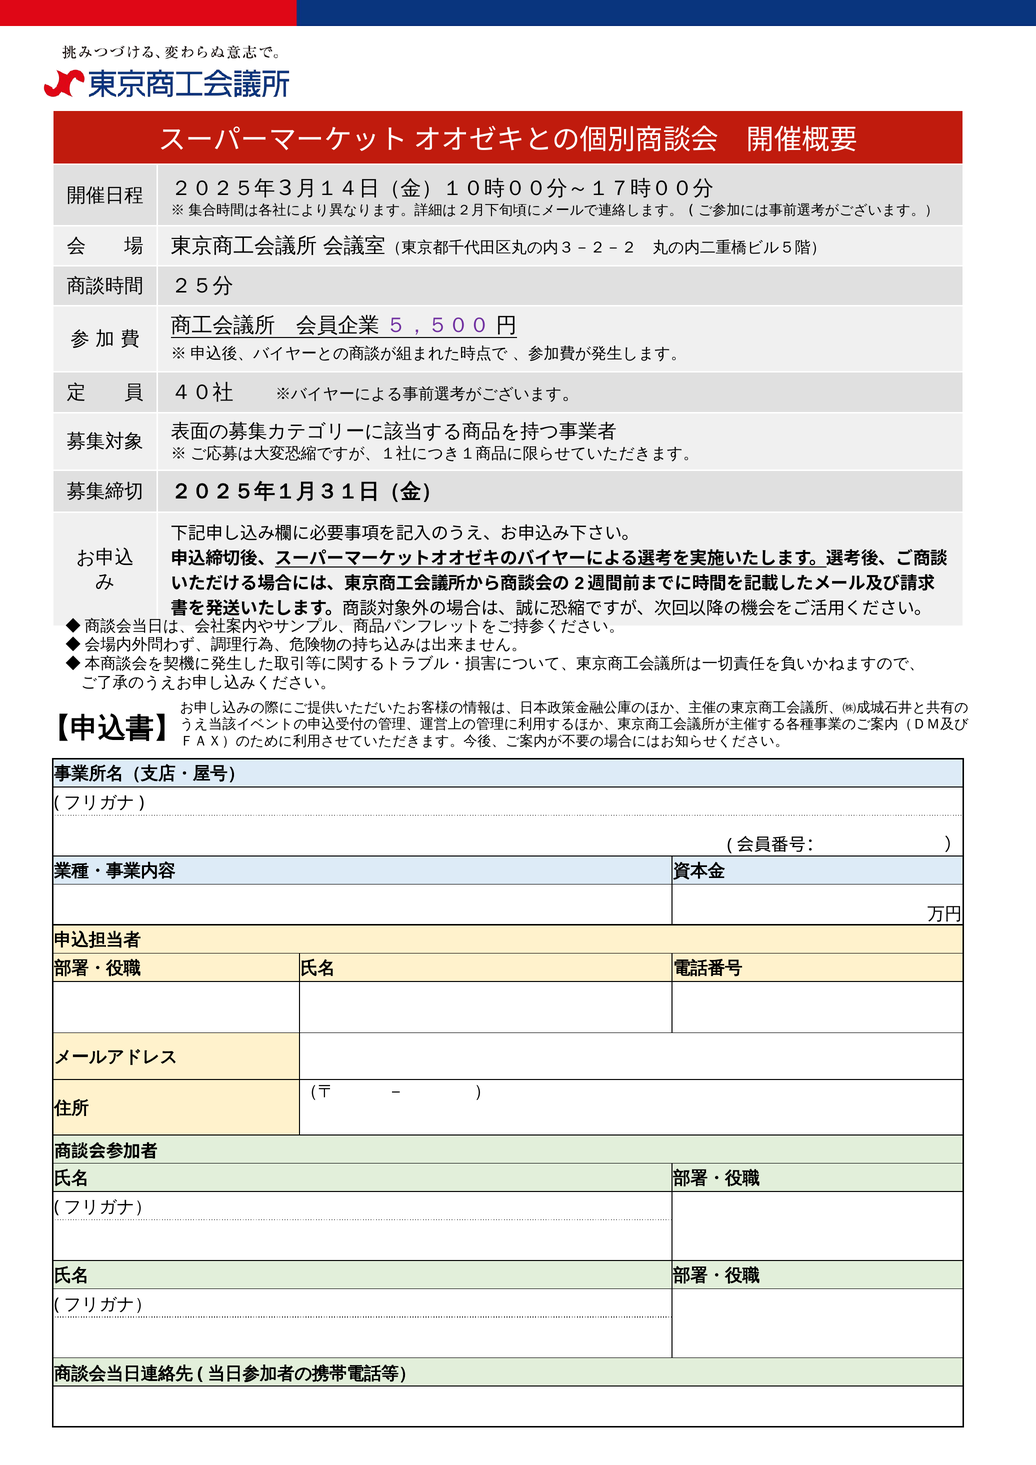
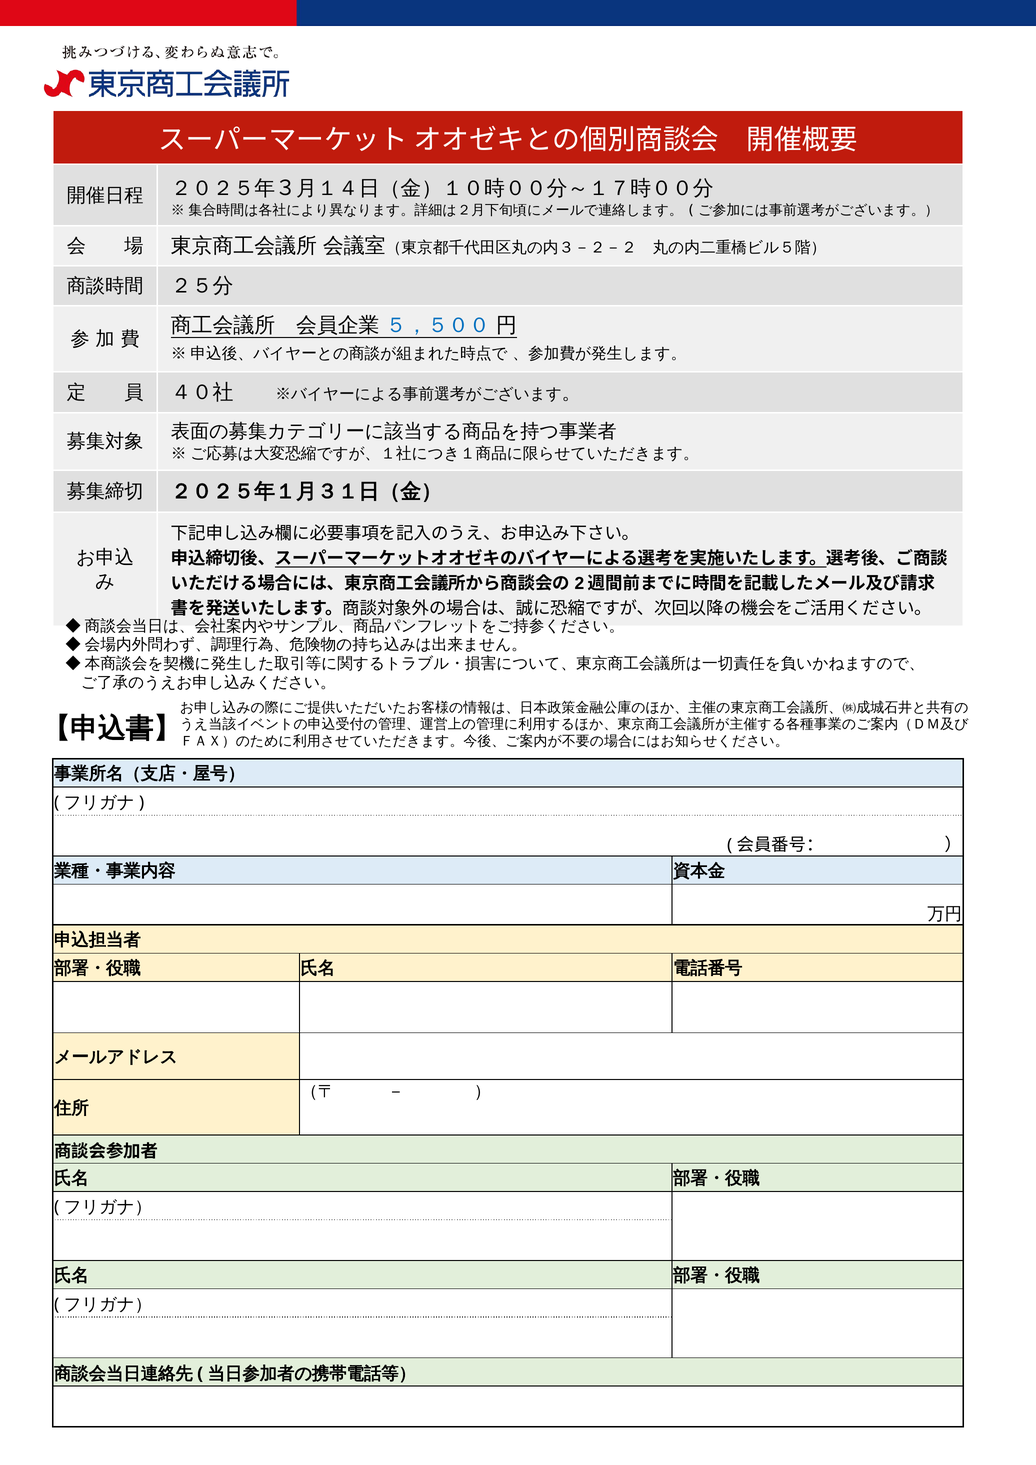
５，５００ colour: purple -> blue
